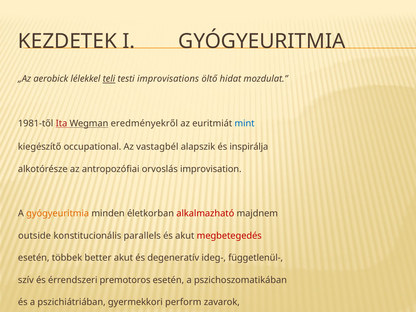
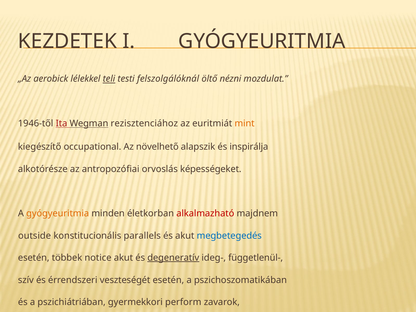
improvisations: improvisations -> felszolgálóknál
hidat: hidat -> nézni
1981-től: 1981-től -> 1946-től
eredményekről: eredményekről -> rezisztenciához
mint colour: blue -> orange
vastagbél: vastagbél -> növelhető
improvisation: improvisation -> képességeket
megbetegedés colour: red -> blue
better: better -> notice
degeneratív underline: none -> present
premotoros: premotoros -> veszteségét
